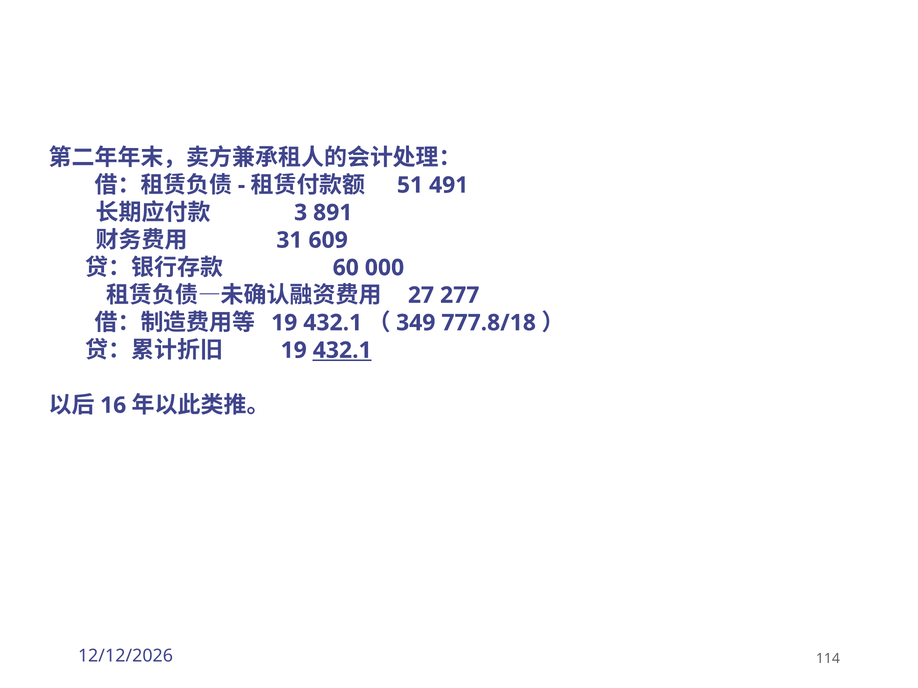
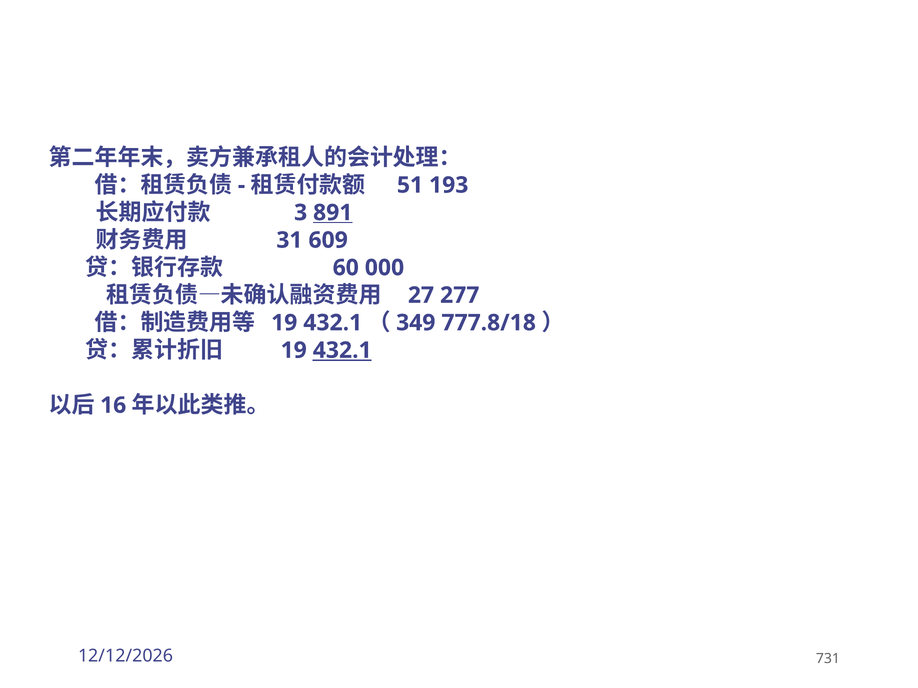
491: 491 -> 193
891 underline: none -> present
114: 114 -> 731
